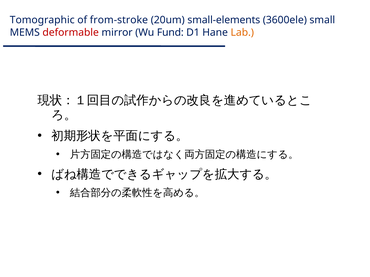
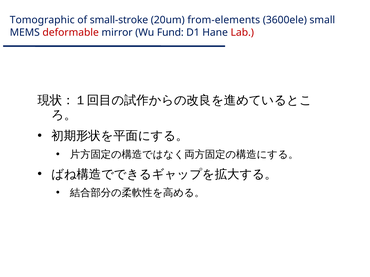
from-stroke: from-stroke -> small-stroke
small-elements: small-elements -> from-elements
Lab colour: orange -> red
